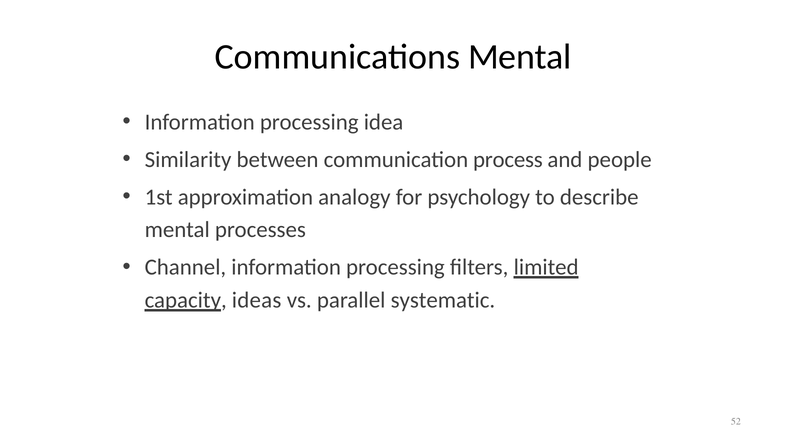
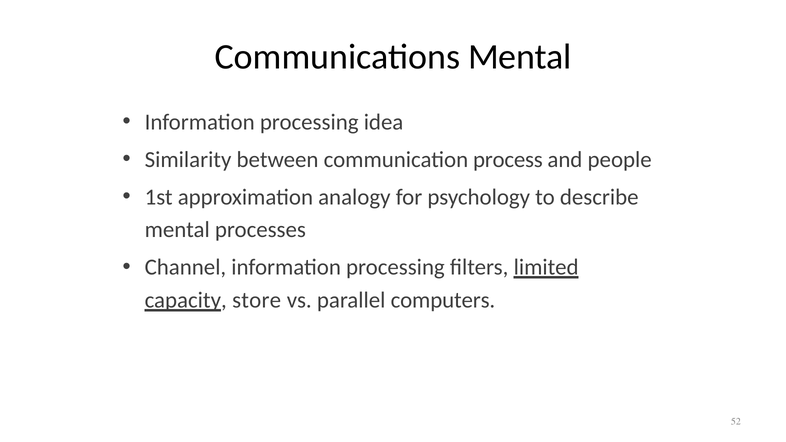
ideas: ideas -> store
systematic: systematic -> computers
